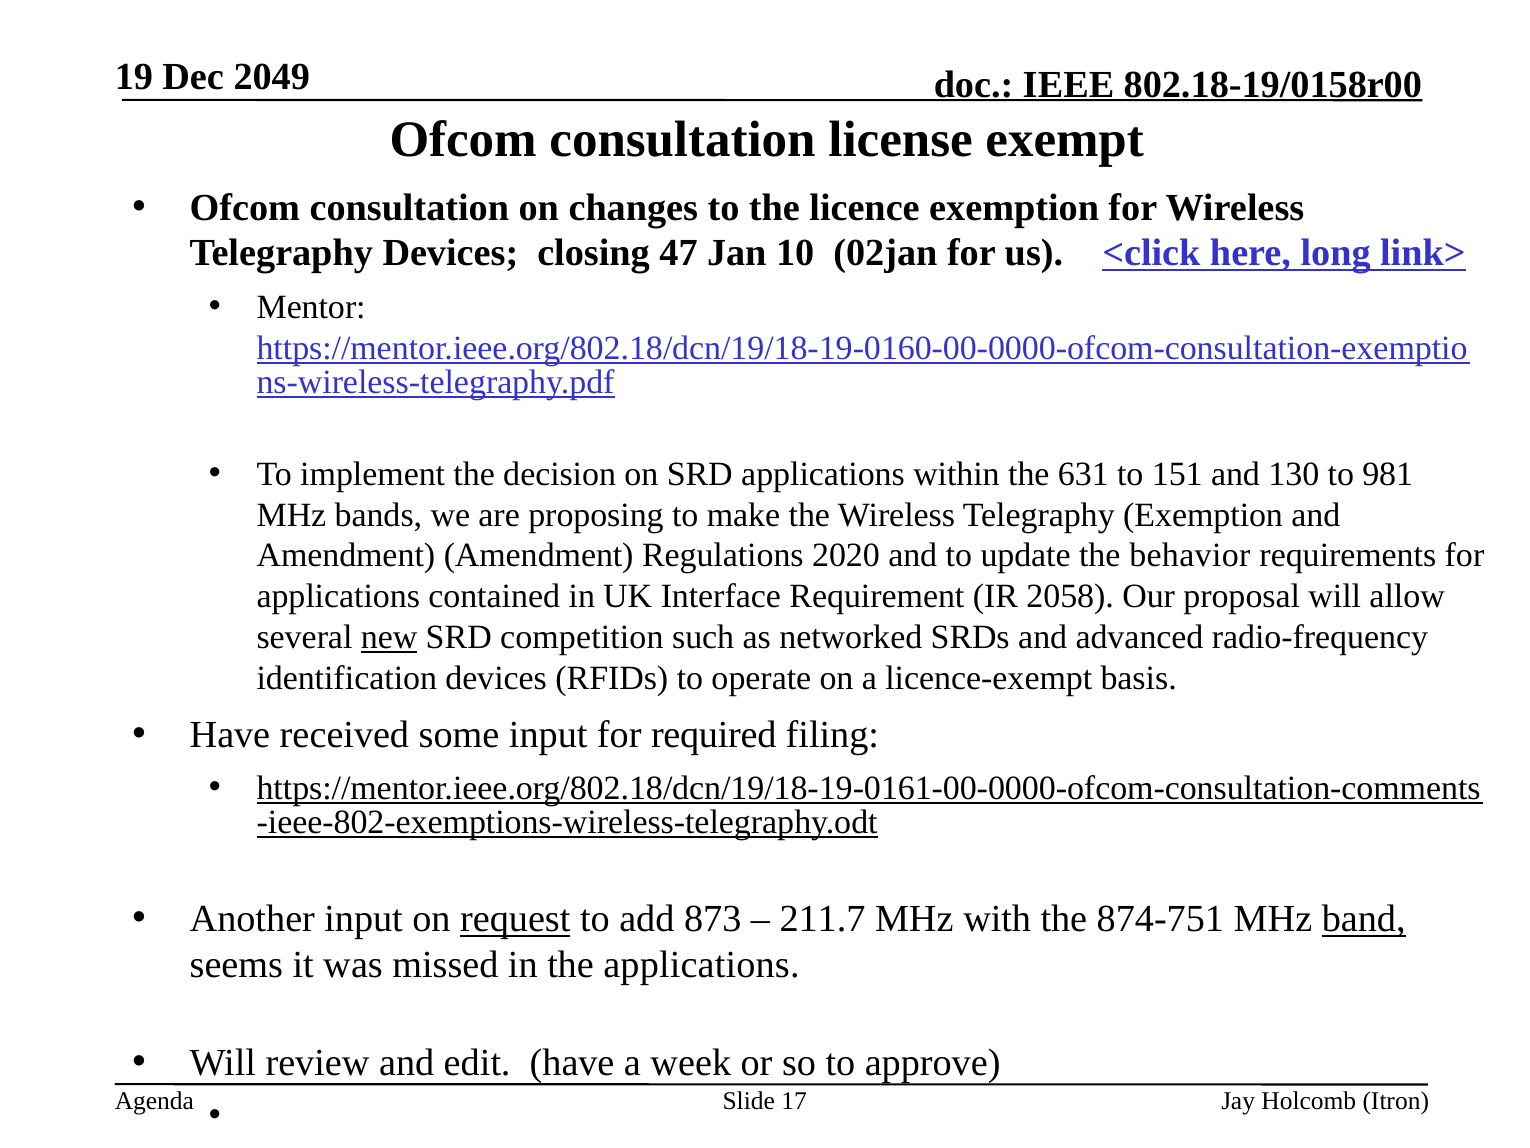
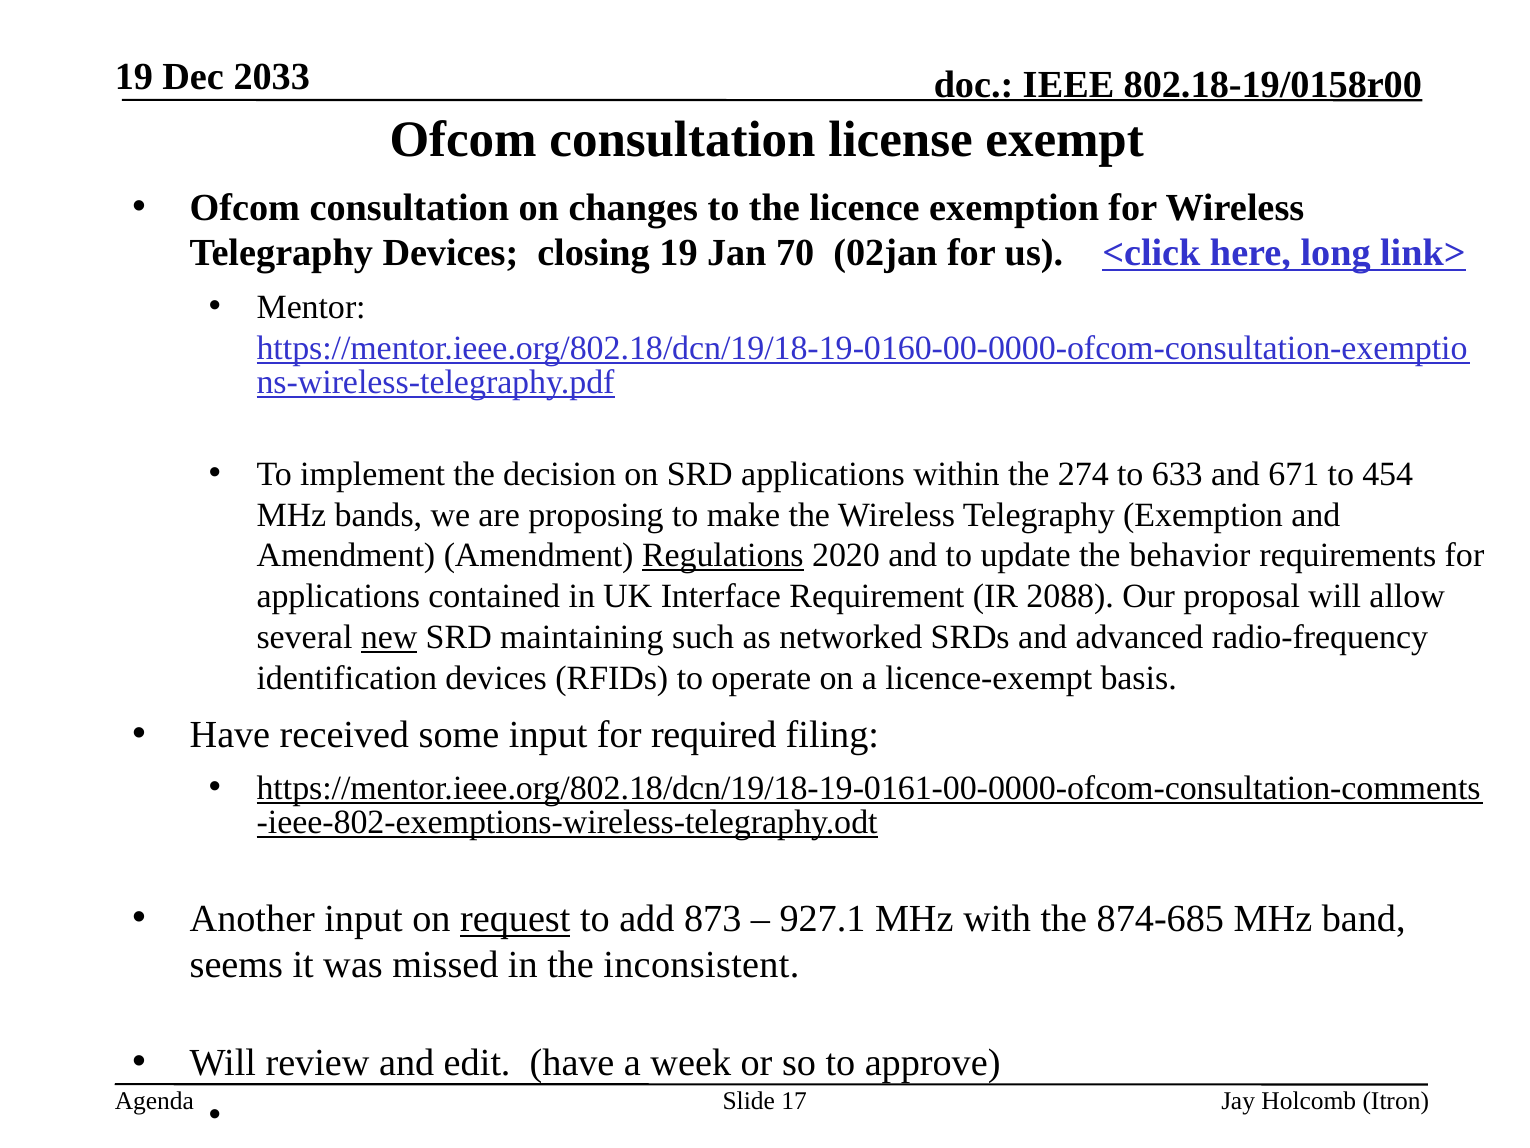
2049: 2049 -> 2033
closing 47: 47 -> 19
10: 10 -> 70
631: 631 -> 274
151: 151 -> 633
130: 130 -> 671
981: 981 -> 454
Regulations underline: none -> present
2058: 2058 -> 2088
competition: competition -> maintaining
211.7: 211.7 -> 927.1
874-751: 874-751 -> 874-685
band underline: present -> none
the applications: applications -> inconsistent
